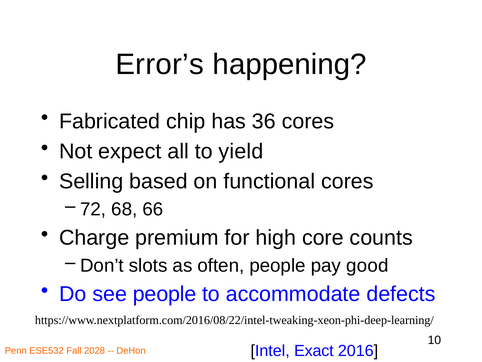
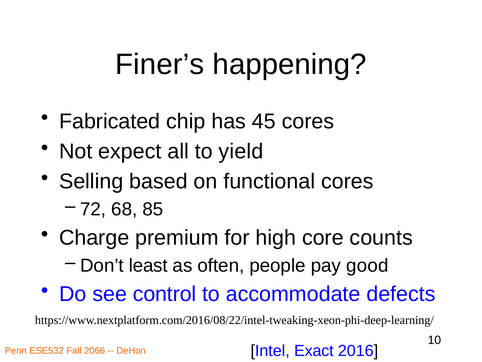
Error’s: Error’s -> Finer’s
36: 36 -> 45
66: 66 -> 85
slots: slots -> least
see people: people -> control
2028: 2028 -> 2066
